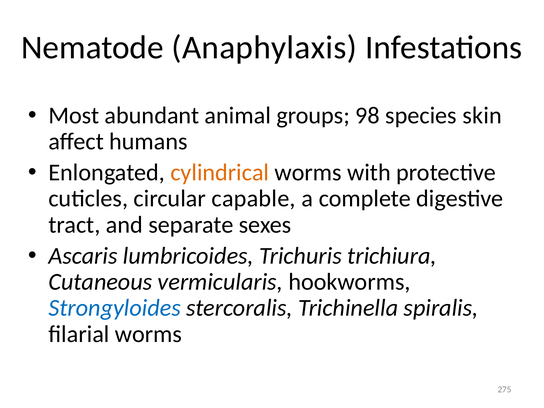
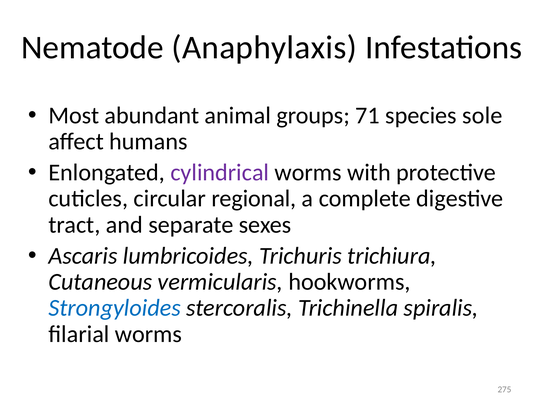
98: 98 -> 71
skin: skin -> sole
cylindrical colour: orange -> purple
capable: capable -> regional
